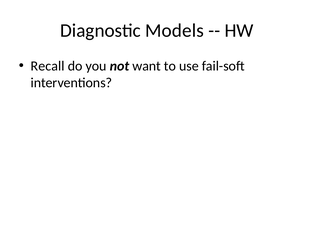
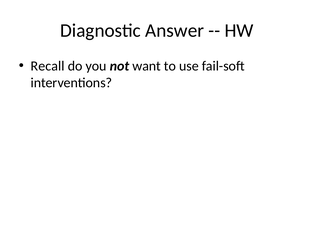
Models: Models -> Answer
